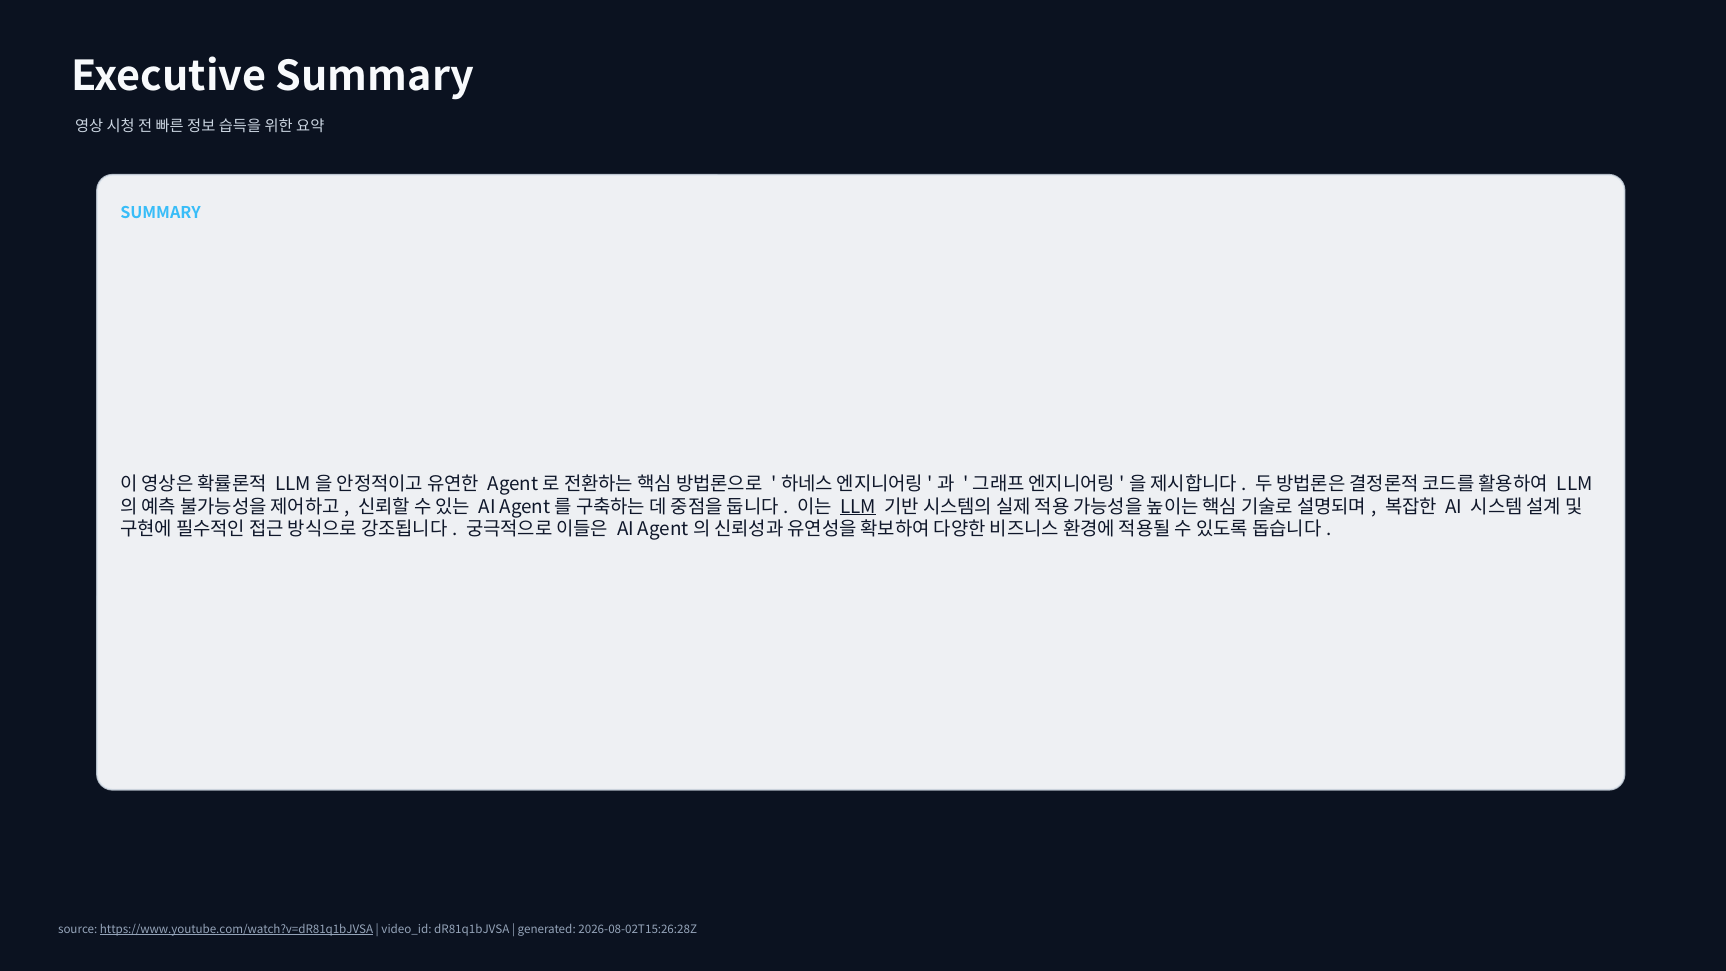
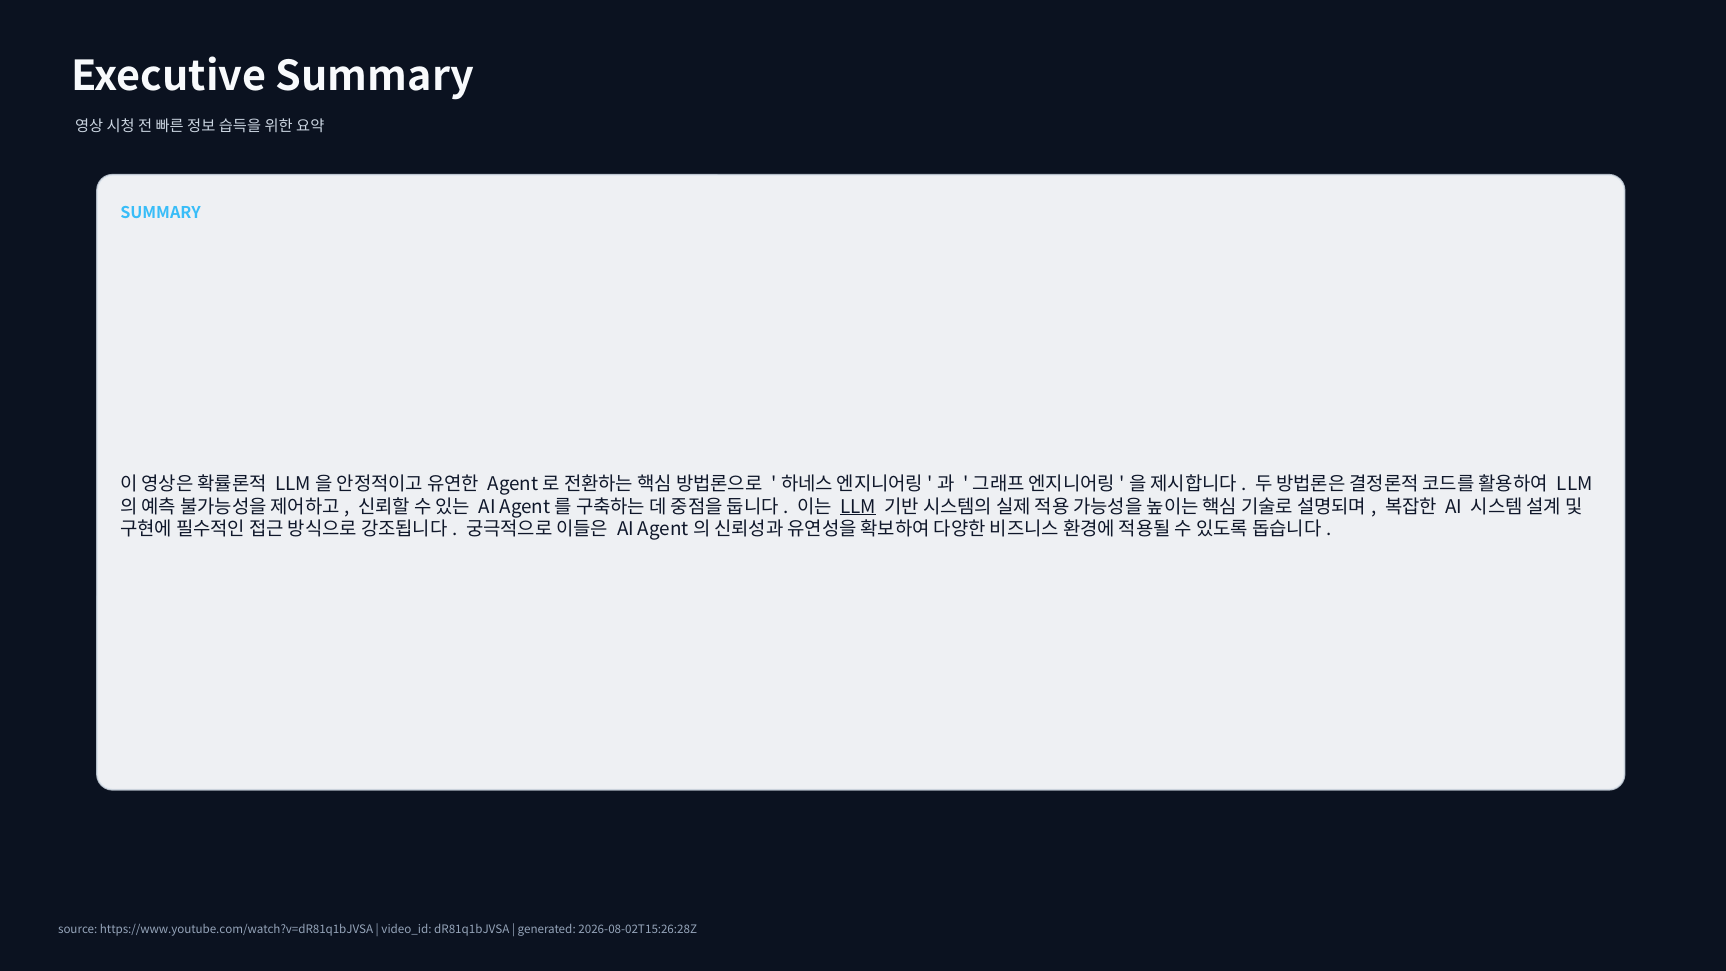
https://www.youtube.com/watch?v=dR81q1bJVSA underline: present -> none
